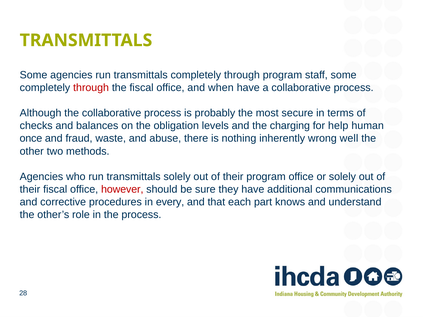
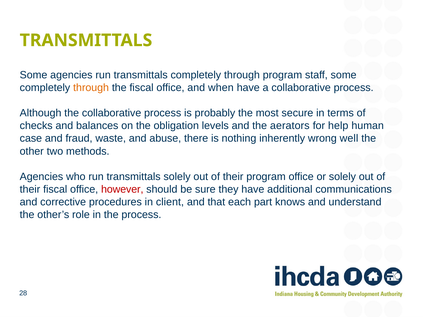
through at (91, 88) colour: red -> orange
charging: charging -> aerators
once: once -> case
every: every -> client
